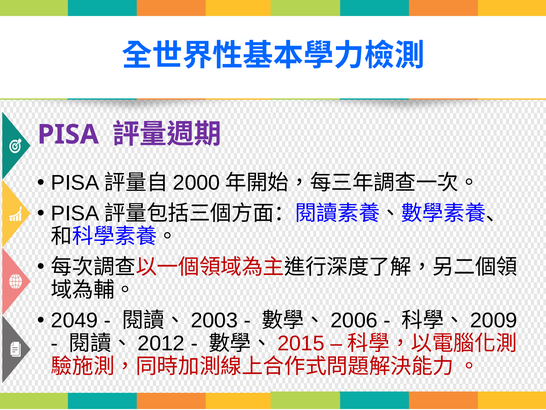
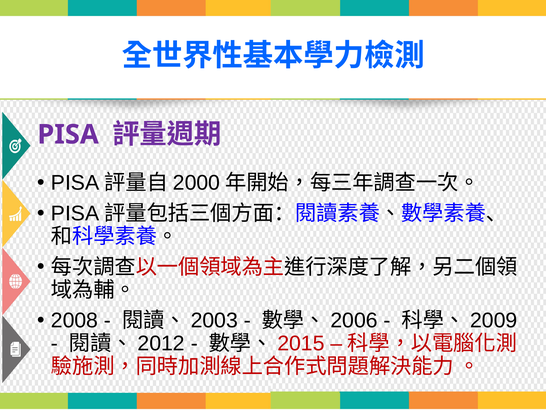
2049: 2049 -> 2008
